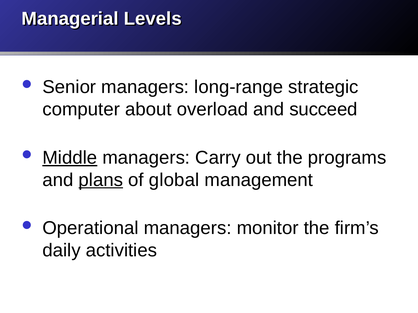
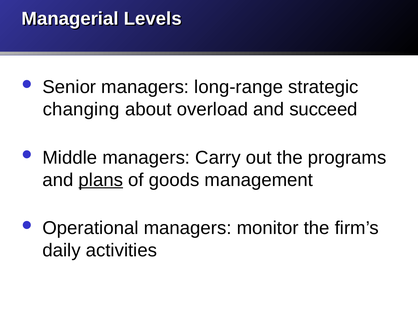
computer: computer -> changing
Middle underline: present -> none
global: global -> goods
